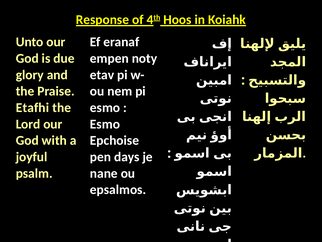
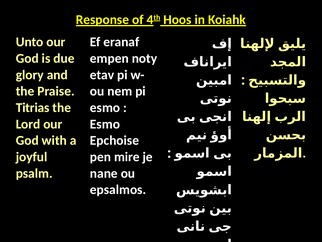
Etafhi: Etafhi -> Titrias
days: days -> mire
